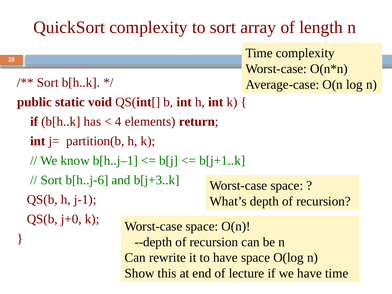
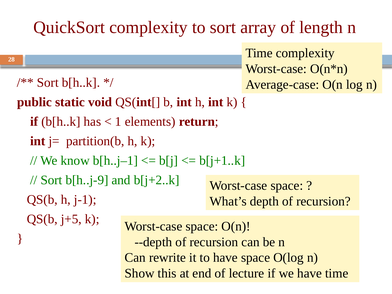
4: 4 -> 1
b[h..j-6: b[h..j-6 -> b[h..j-9
b[j+3..k: b[j+3..k -> b[j+2..k
j+0: j+0 -> j+5
